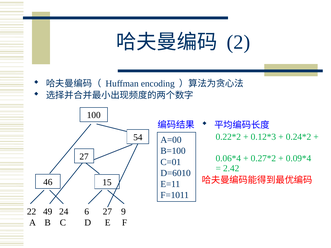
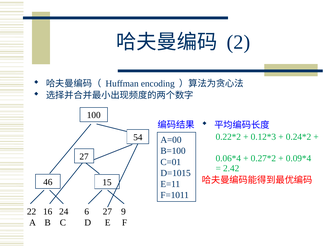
D=6010: D=6010 -> D=1015
49: 49 -> 16
